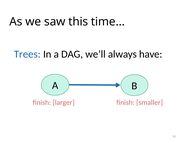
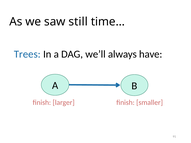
this: this -> still
